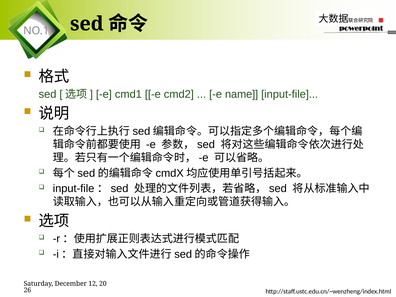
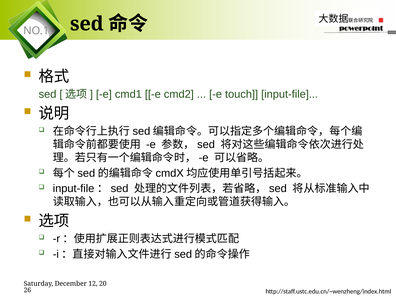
name: name -> touch
